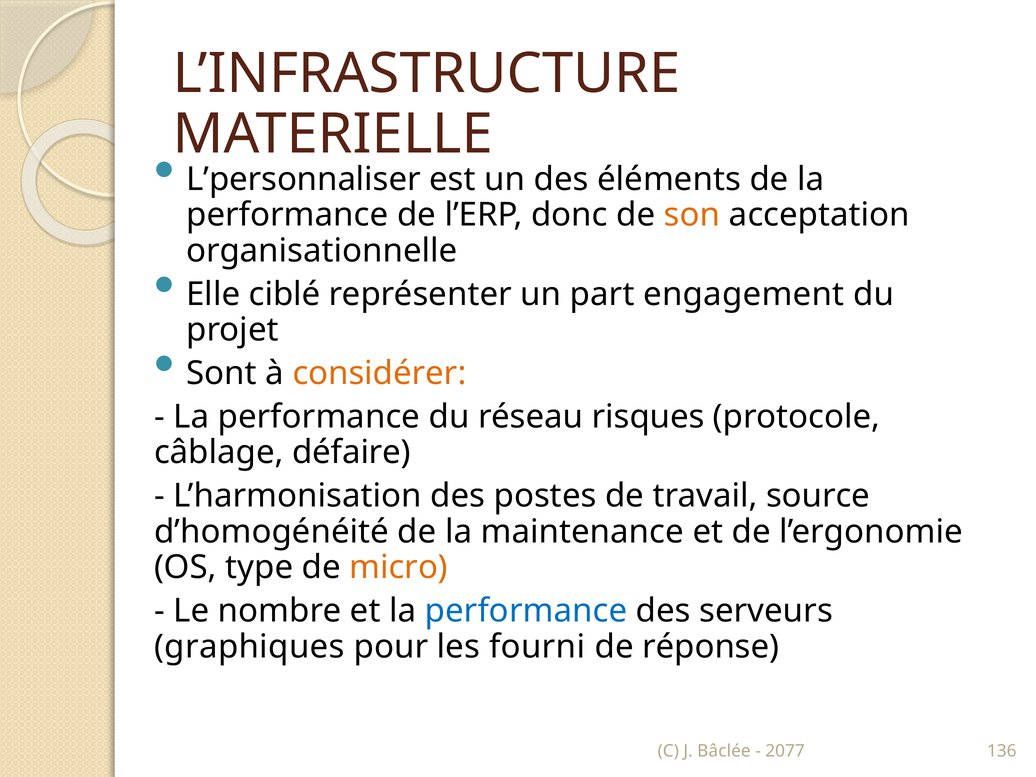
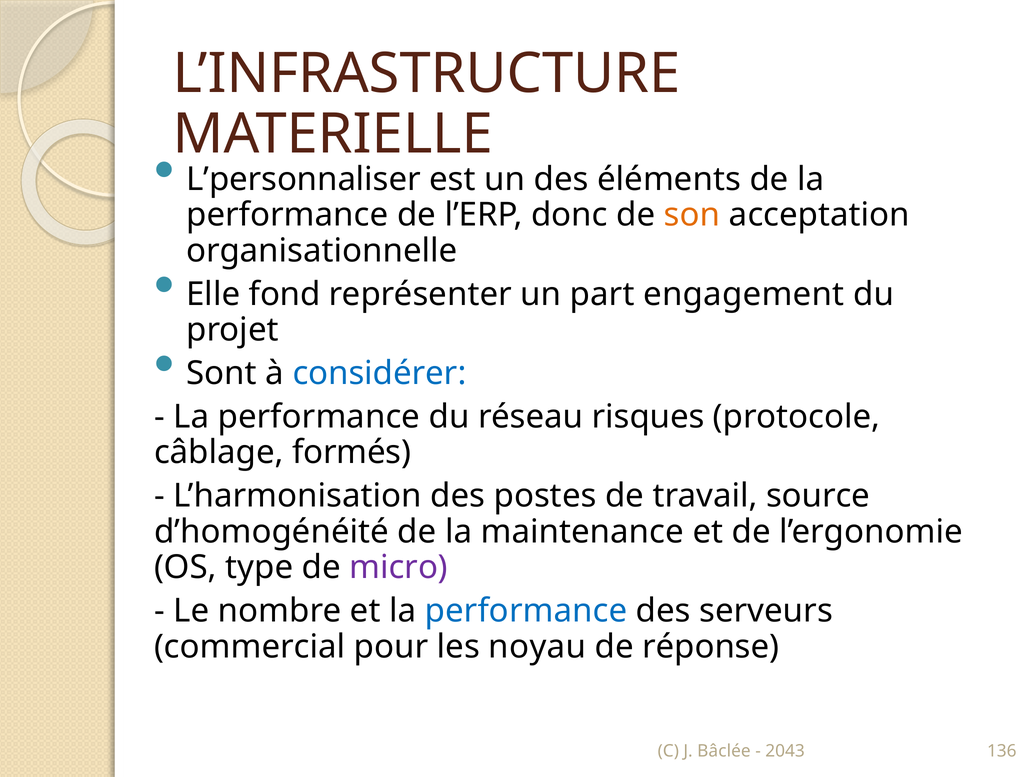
ciblé: ciblé -> fond
considérer colour: orange -> blue
défaire: défaire -> formés
micro colour: orange -> purple
graphiques: graphiques -> commercial
fourni: fourni -> noyau
2077: 2077 -> 2043
